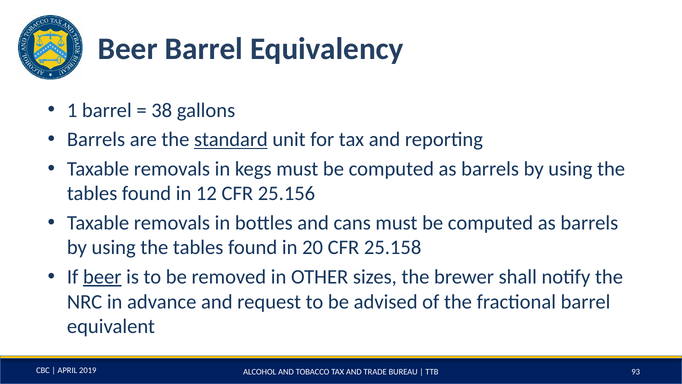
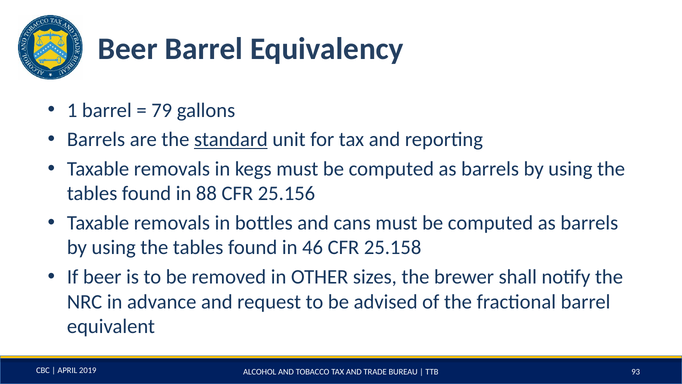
38: 38 -> 79
12: 12 -> 88
20: 20 -> 46
beer at (102, 277) underline: present -> none
